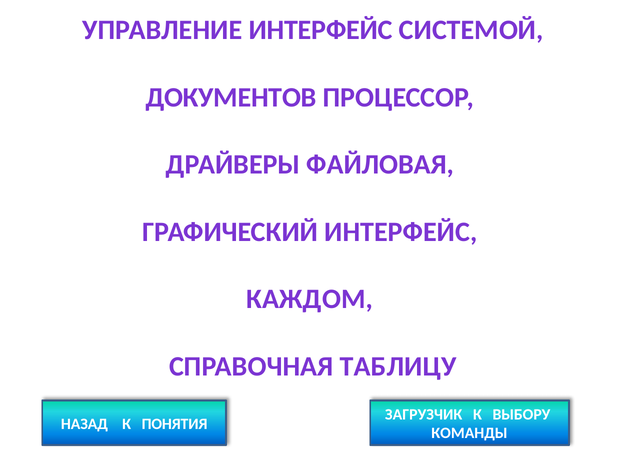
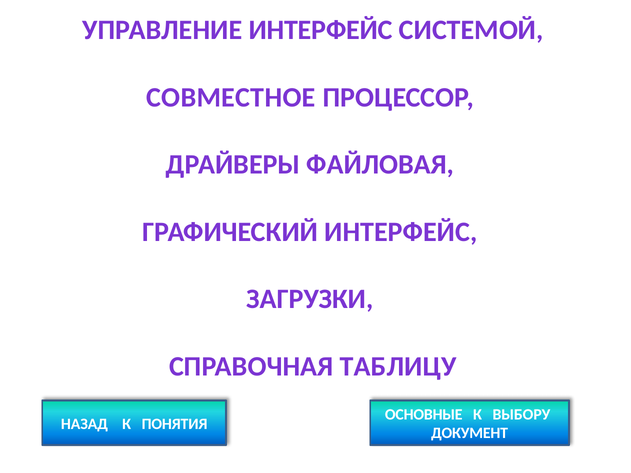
ДОКУМЕНТОВ: ДОКУМЕНТОВ -> СОВМЕСТНОЕ
КАЖДОМ: КАЖДОМ -> ЗАГРУЗКИ
ЗАГРУЗЧИК: ЗАГРУЗЧИК -> ОСНОВНЫЕ
КОМАНДЫ: КОМАНДЫ -> ДОКУМЕНТ
